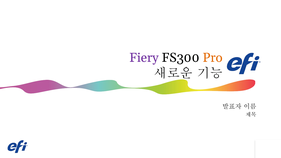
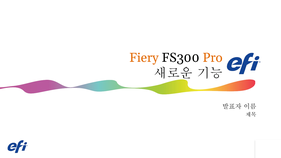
Fiery colour: purple -> orange
